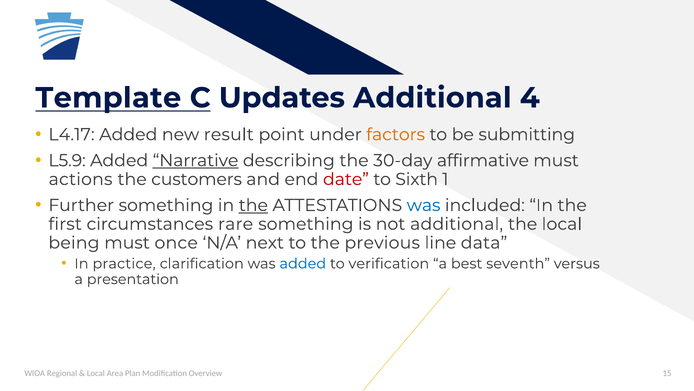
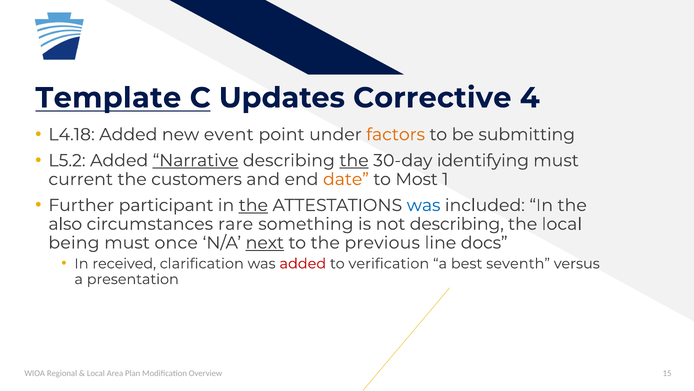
Updates Additional: Additional -> Corrective
L4.17: L4.17 -> L4.18
result: result -> event
L5.9: L5.9 -> L5.2
the at (354, 160) underline: none -> present
affirmative: affirmative -> identifying
actions: actions -> current
date colour: red -> orange
Sixth: Sixth -> Most
Further something: something -> participant
first: first -> also
not additional: additional -> describing
next underline: none -> present
data: data -> docs
practice: practice -> received
added at (303, 263) colour: blue -> red
